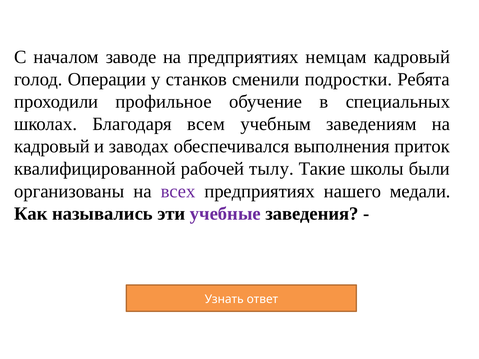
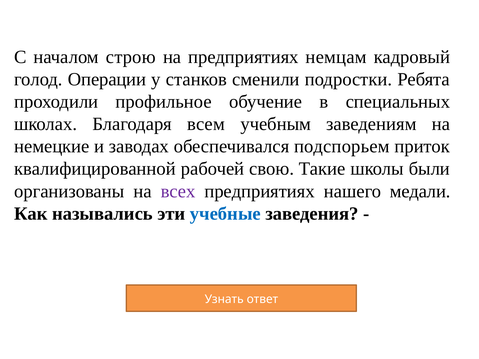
заводе: заводе -> строю
кадровый at (52, 147): кадровый -> немецкие
выполнения: выполнения -> подспорьем
тылу: тылу -> свою
учебные colour: purple -> blue
